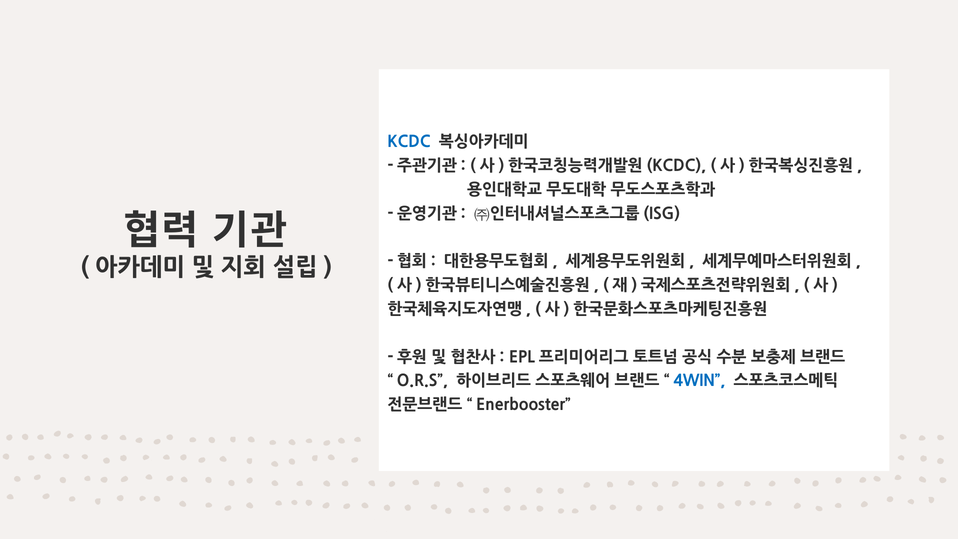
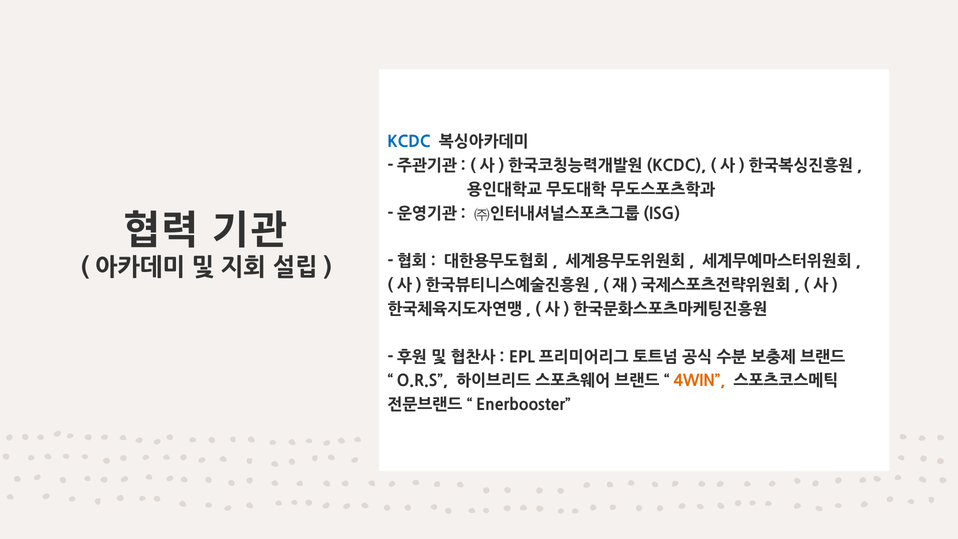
4WIN colour: blue -> orange
